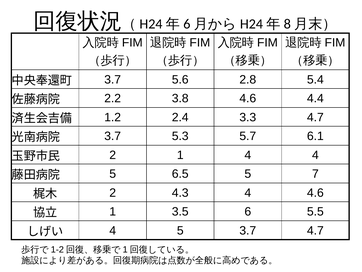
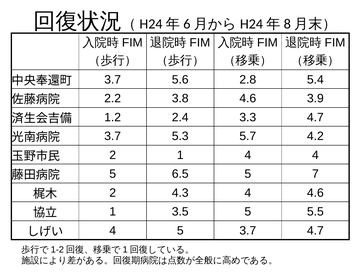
4.4: 4.4 -> 3.9
6.1: 6.1 -> 4.2
3.5 6: 6 -> 5
